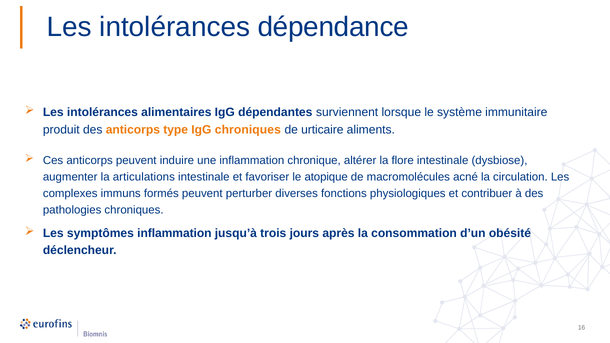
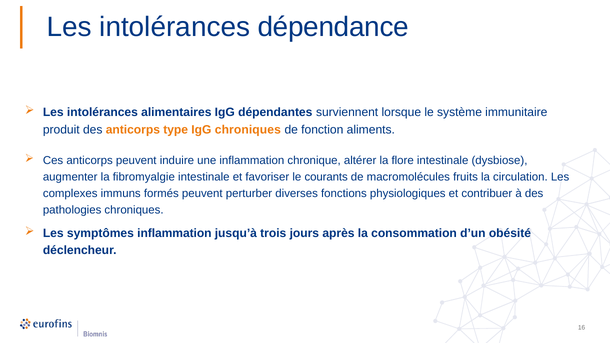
urticaire: urticaire -> fonction
articulations: articulations -> fibromyalgie
atopique: atopique -> courants
acné: acné -> fruits
